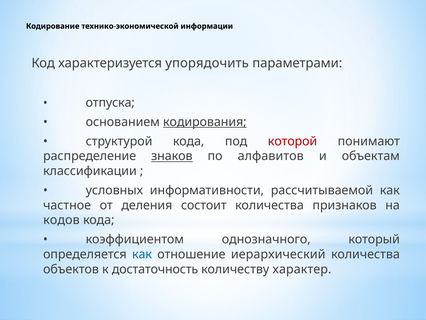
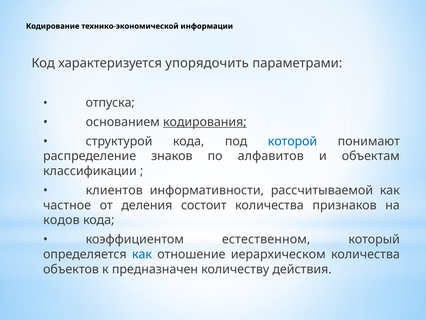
которой colour: red -> blue
знаков underline: present -> none
условных: условных -> клиентов
однозначного: однозначного -> естественном
иерархический: иерархический -> иерархическом
достаточность: достаточность -> предназначен
характер: характер -> действия
